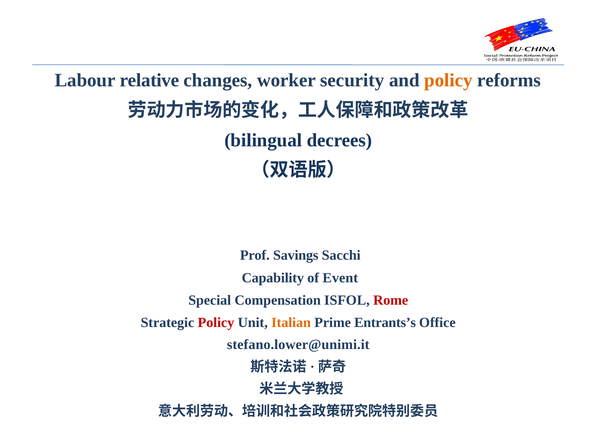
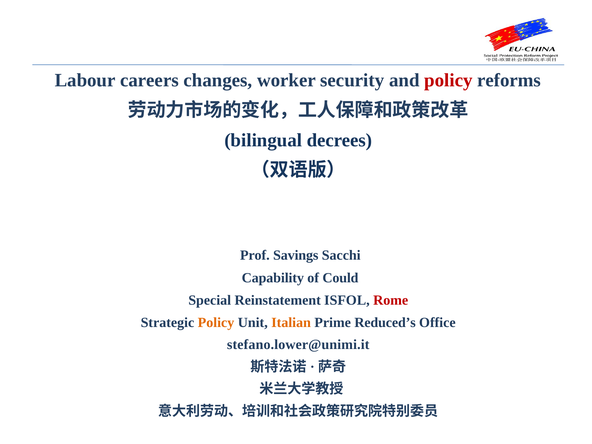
relative: relative -> careers
policy at (448, 80) colour: orange -> red
Event: Event -> Could
Compensation: Compensation -> Reinstatement
Policy at (216, 322) colour: red -> orange
Entrants’s: Entrants’s -> Reduced’s
